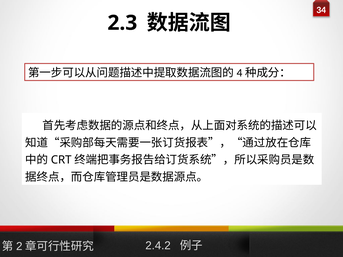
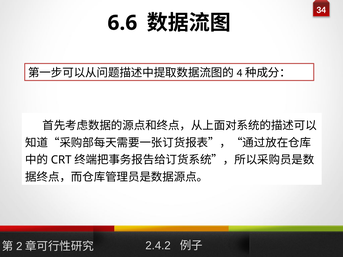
2.3: 2.3 -> 6.6
